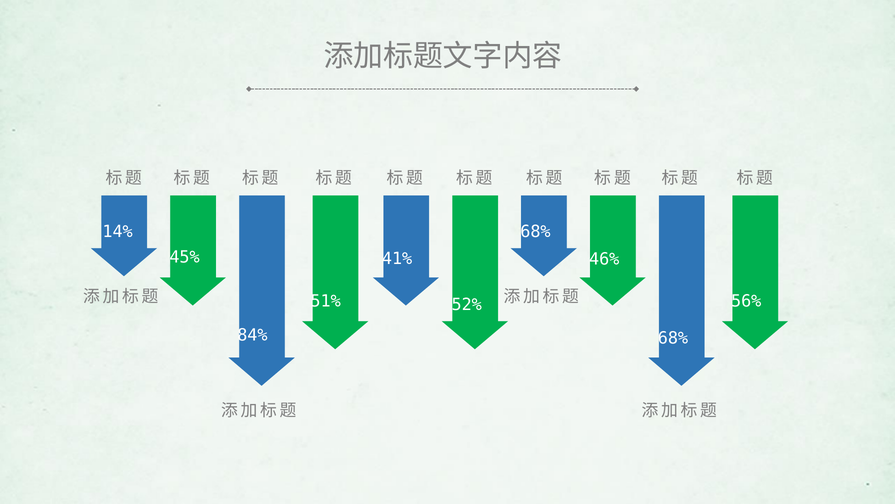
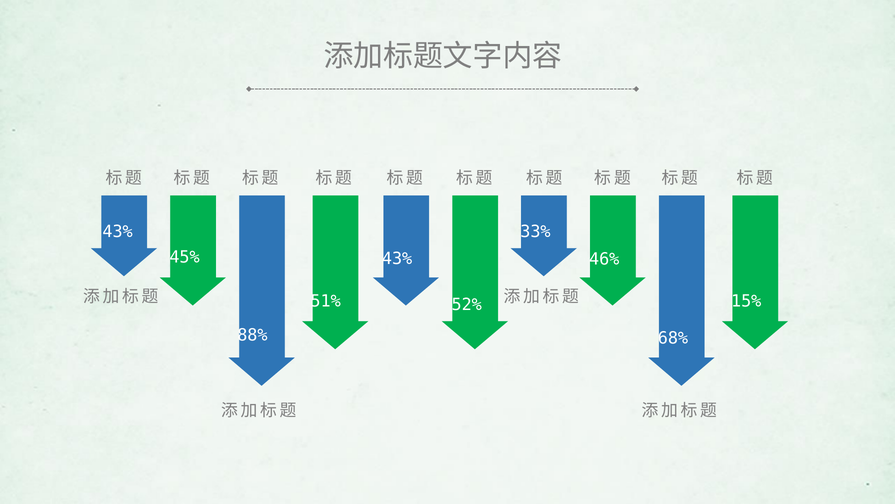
14% at (118, 231): 14% -> 43%
68% at (535, 231): 68% -> 33%
41% at (397, 258): 41% -> 43%
56%: 56% -> 15%
84%: 84% -> 88%
